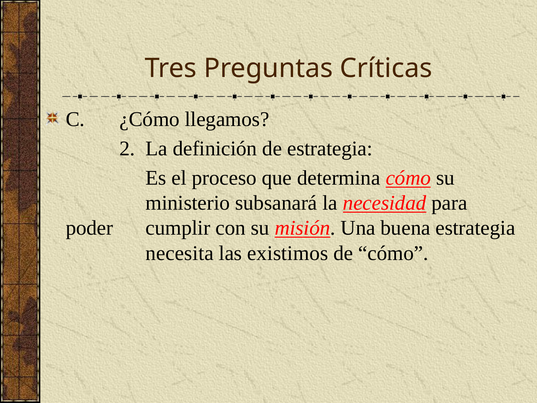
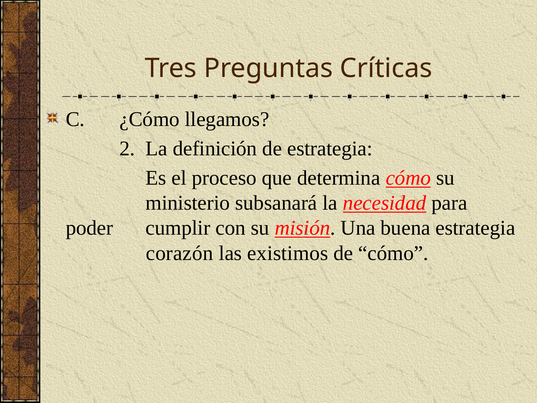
necesita: necesita -> corazón
